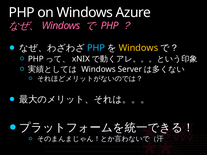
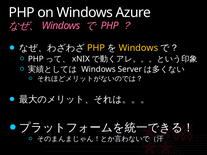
PHP at (96, 48) colour: light blue -> yellow
